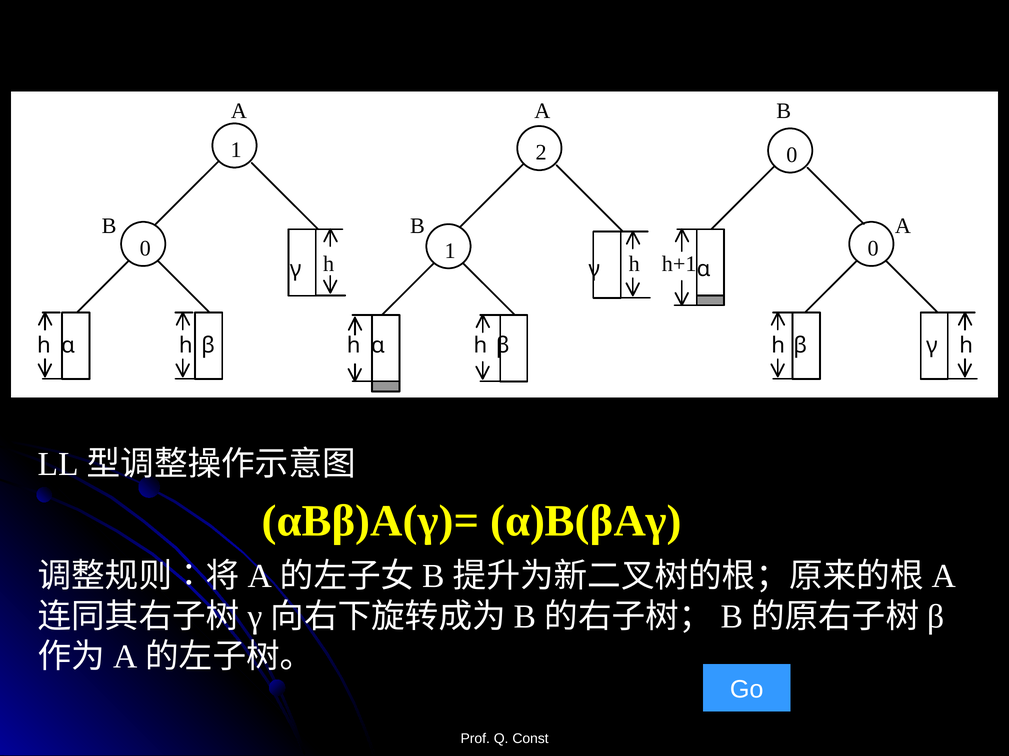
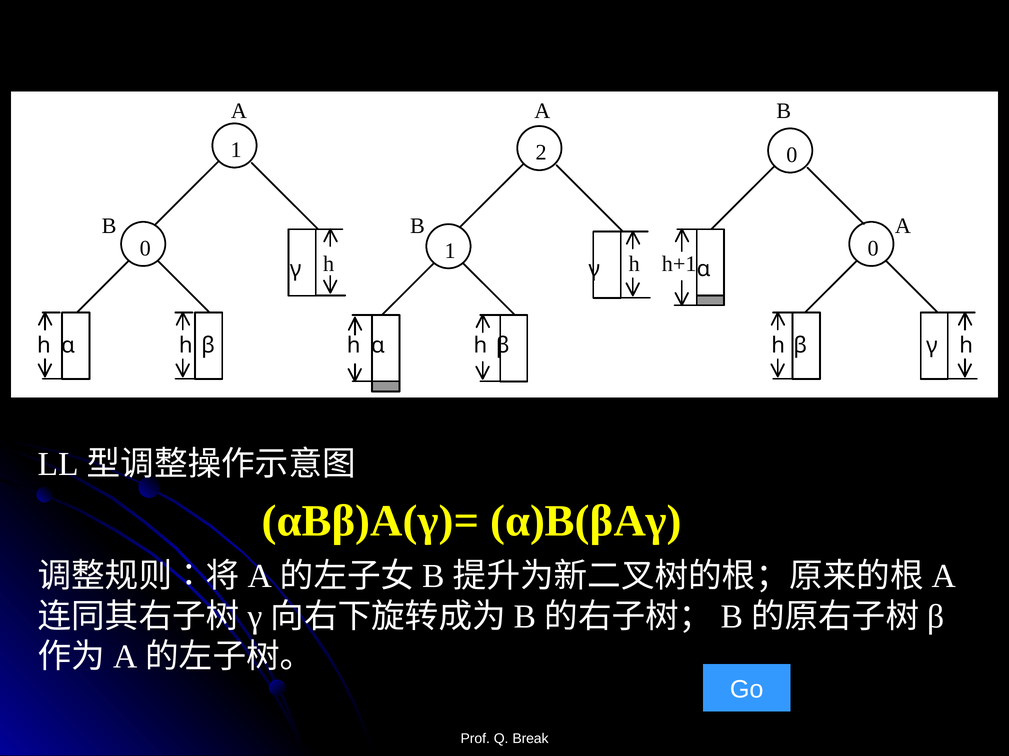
Const: Const -> Break
